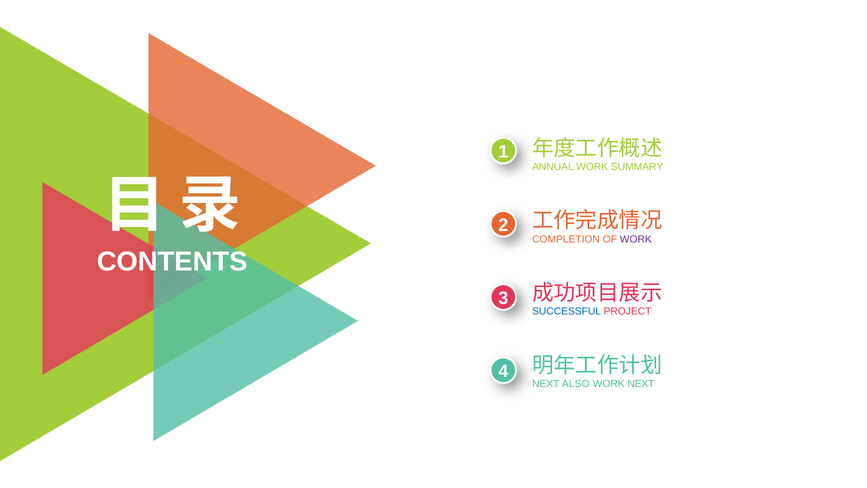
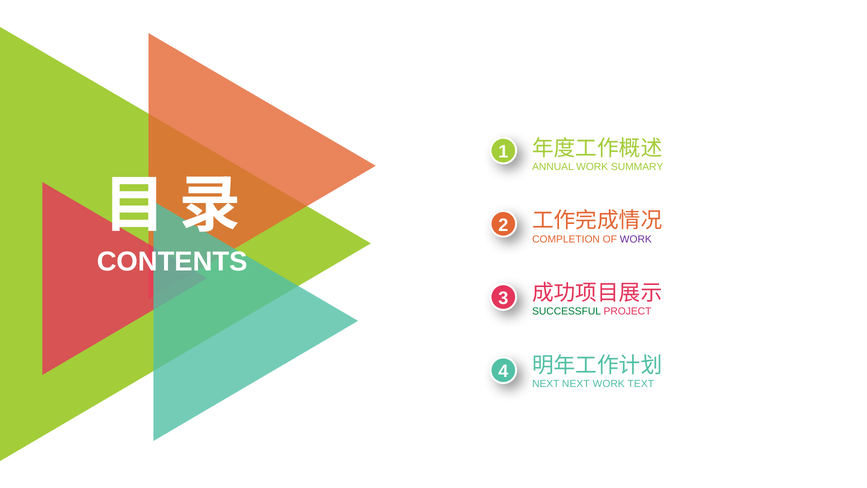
SUCCESSFUL colour: blue -> green
NEXT ALSO: ALSO -> NEXT
WORK NEXT: NEXT -> TEXT
